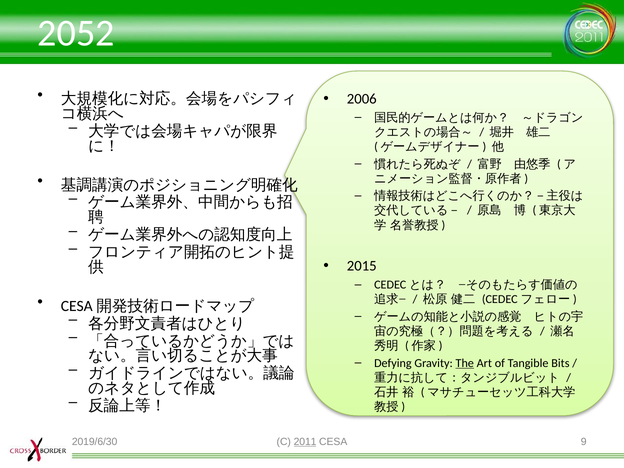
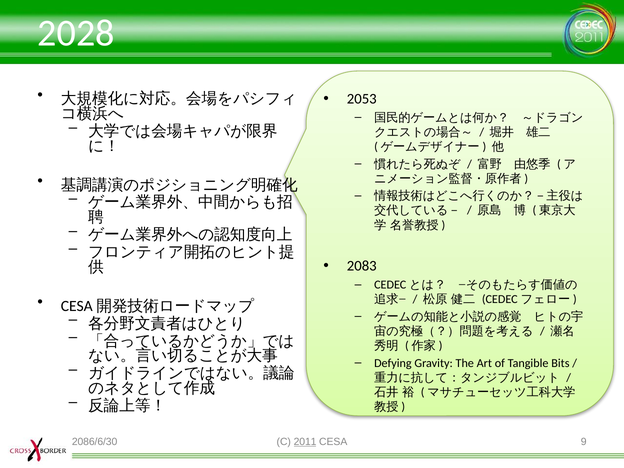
2052: 2052 -> 2028
2006: 2006 -> 2053
2015: 2015 -> 2083
The underline: present -> none
2019/6/30: 2019/6/30 -> 2086/6/30
